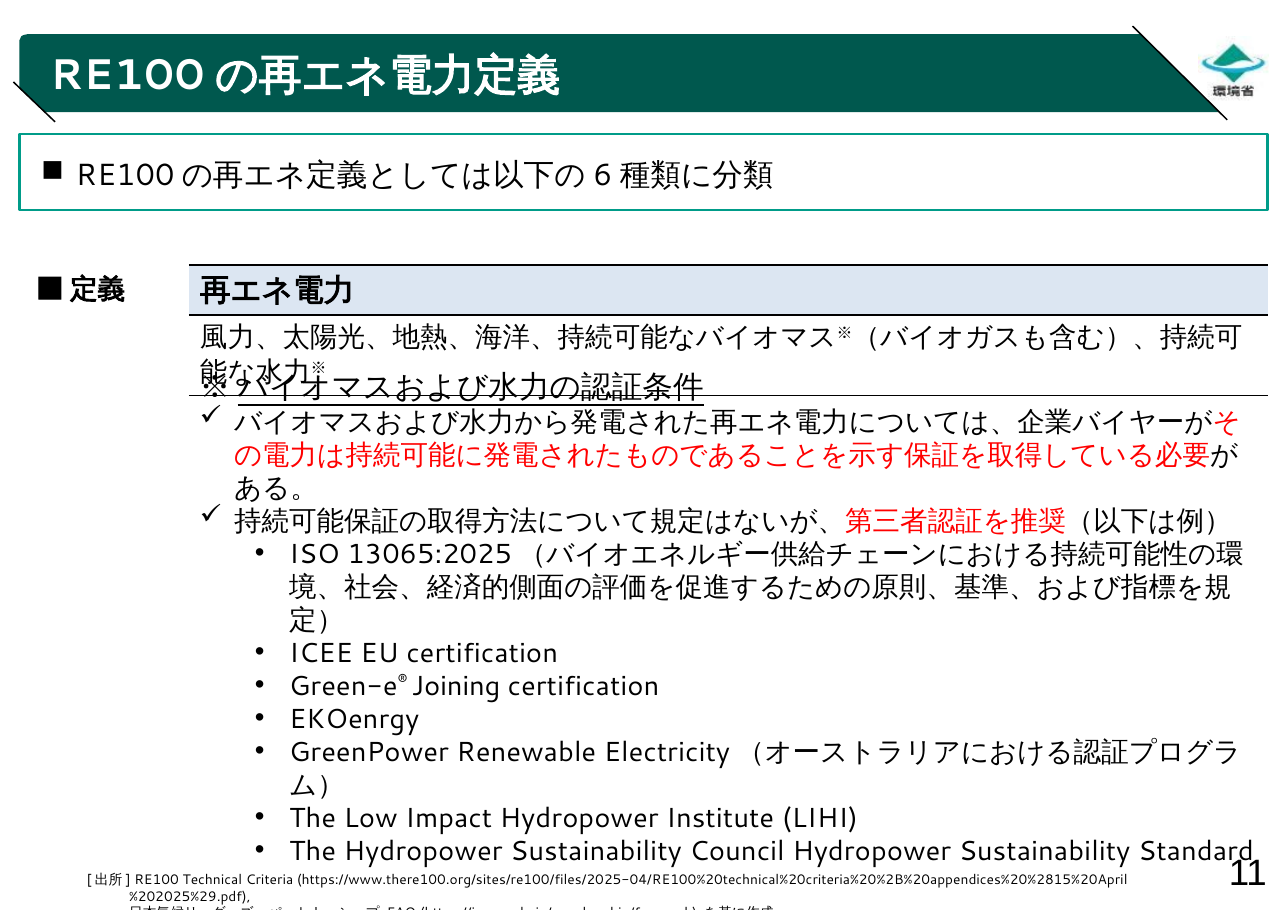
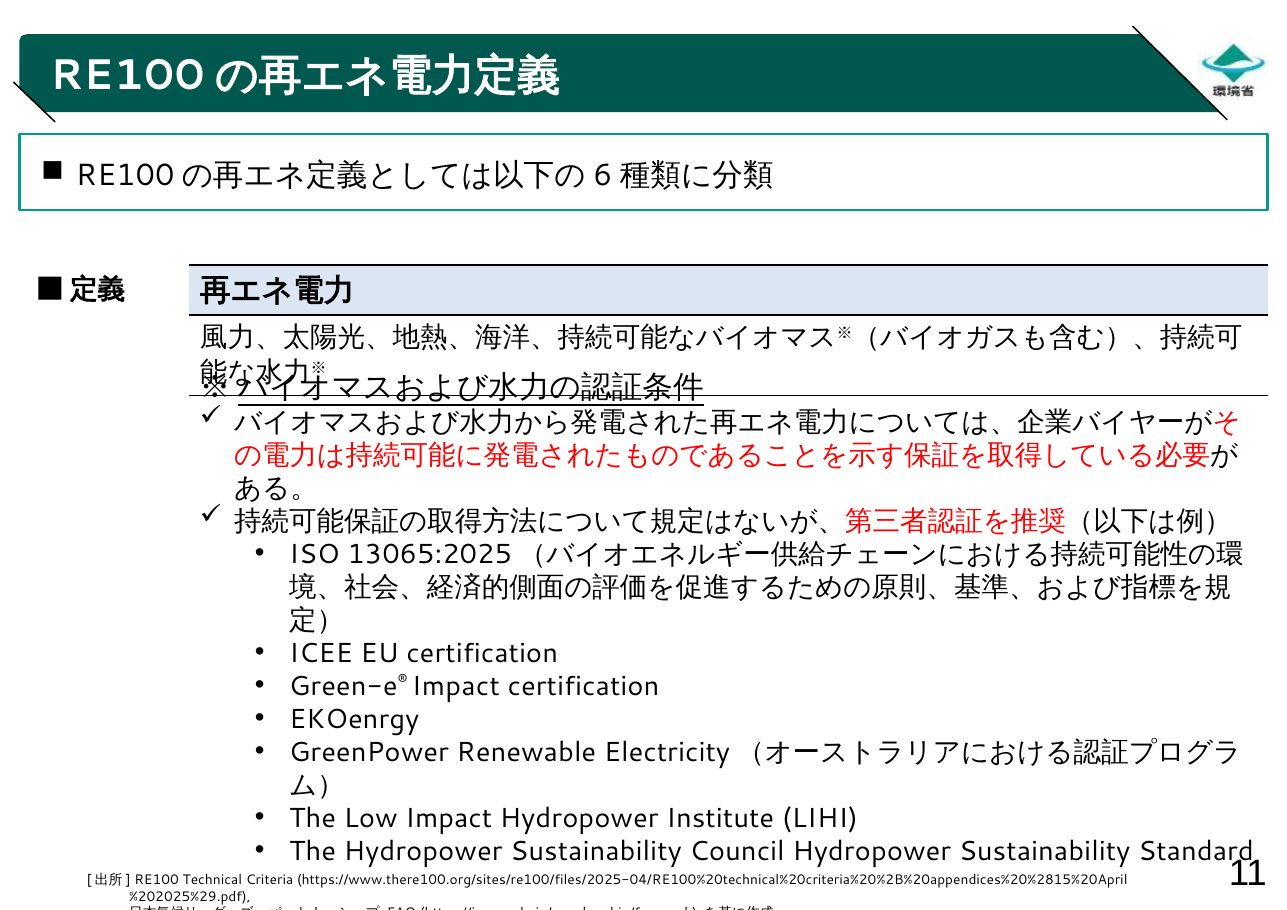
Green-e® Joining: Joining -> Impact
